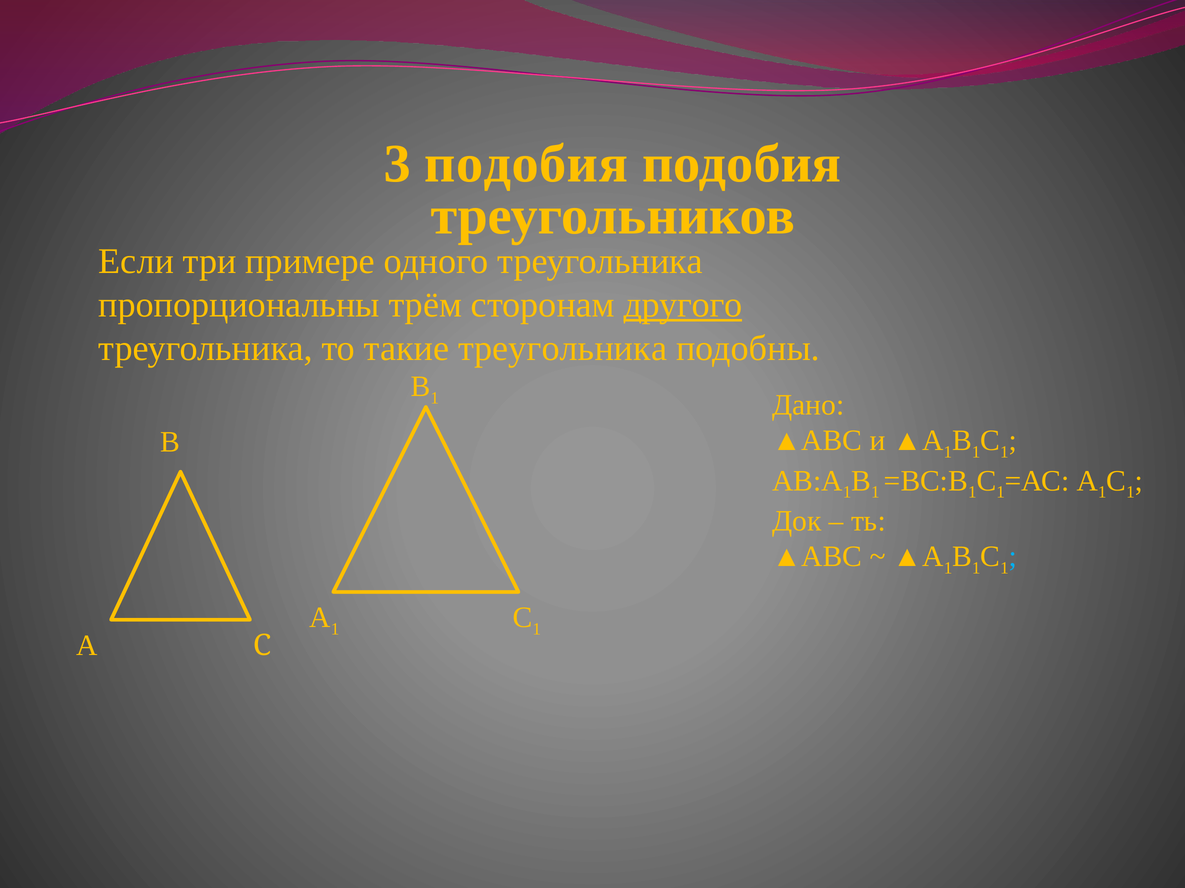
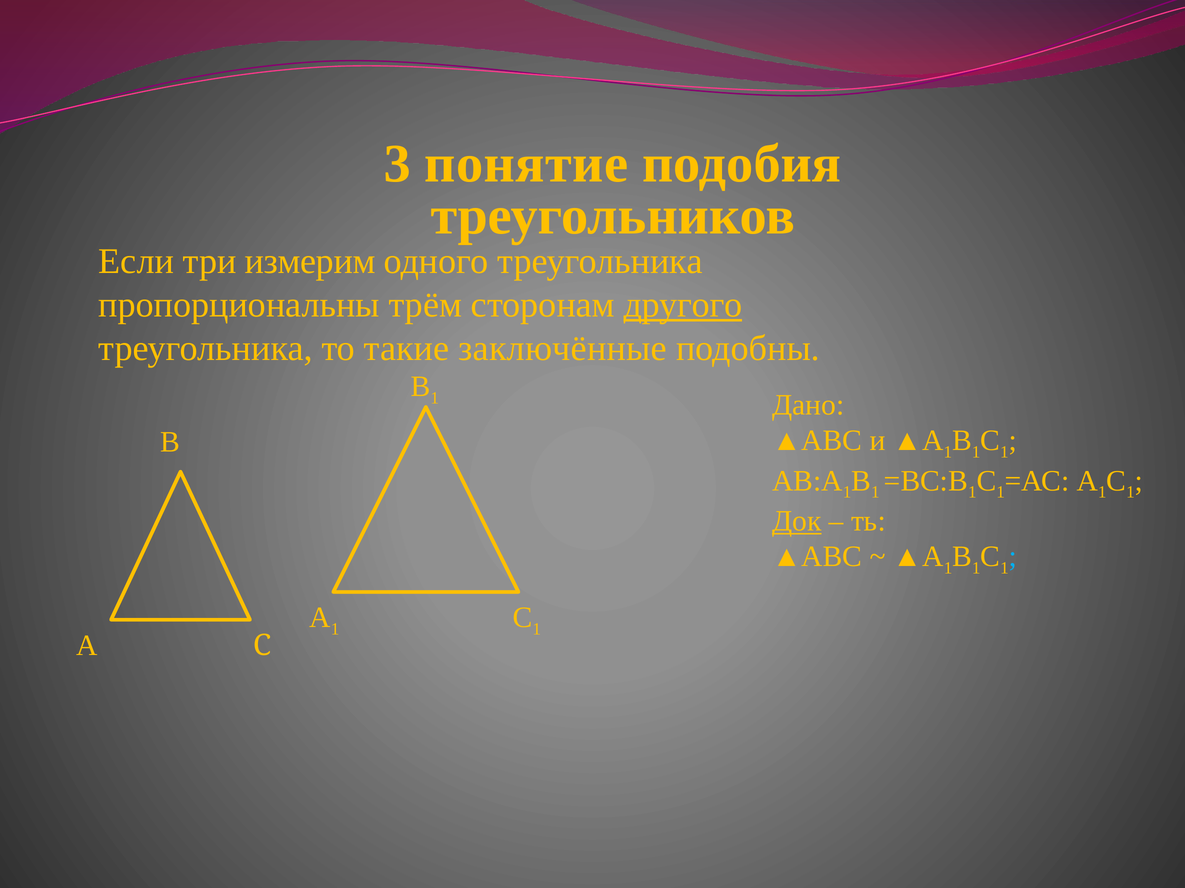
3 подобия: подобия -> понятие
примере: примере -> измерим
такие треугольника: треугольника -> заключённые
Док underline: none -> present
